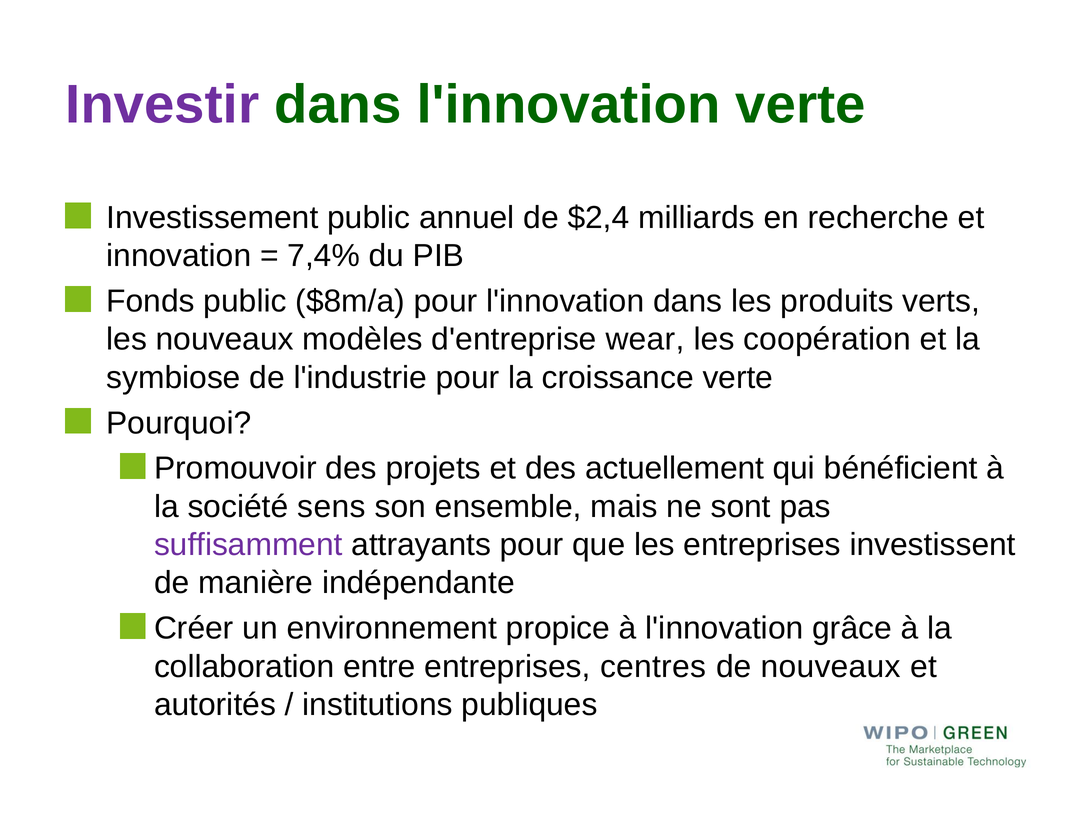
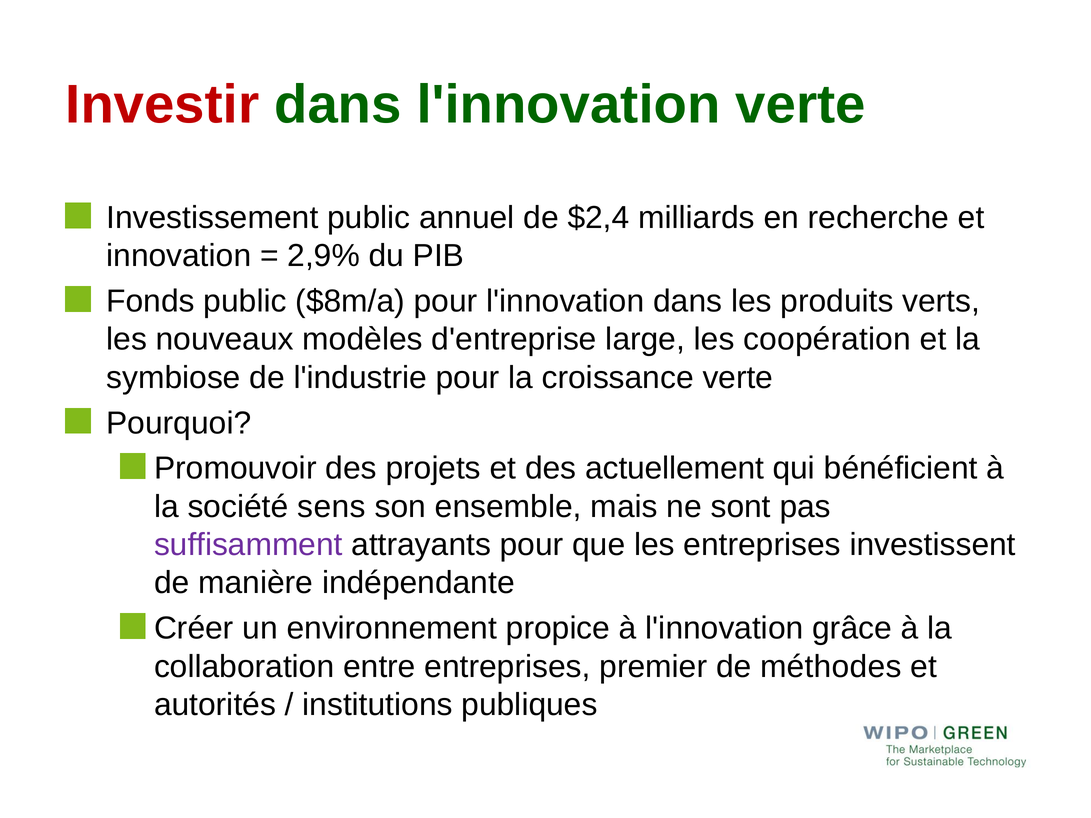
Investir colour: purple -> red
7,4%: 7,4% -> 2,9%
wear: wear -> large
centres: centres -> premier
de nouveaux: nouveaux -> méthodes
